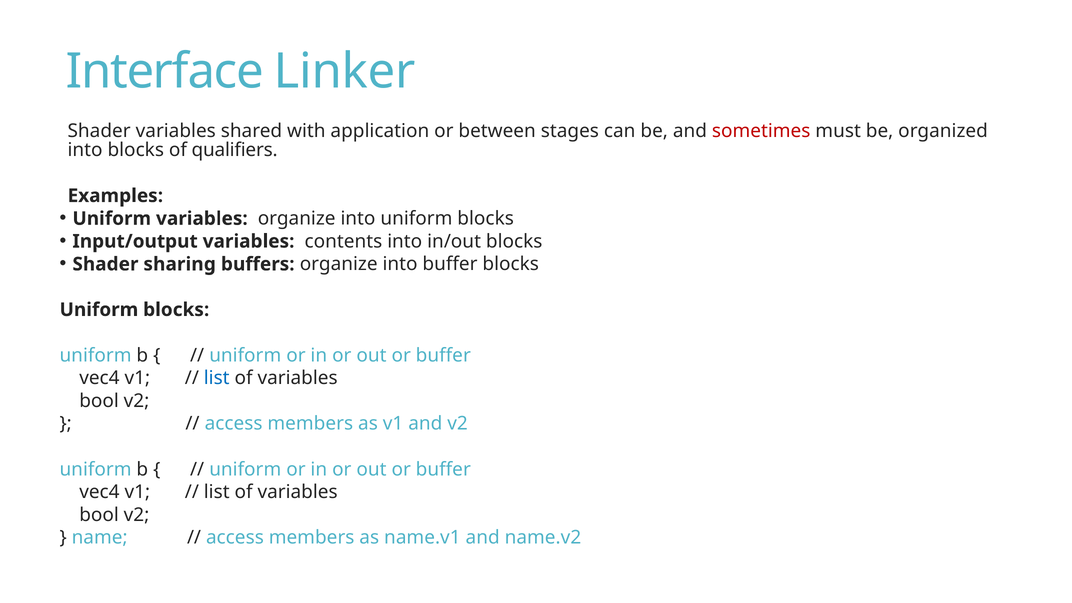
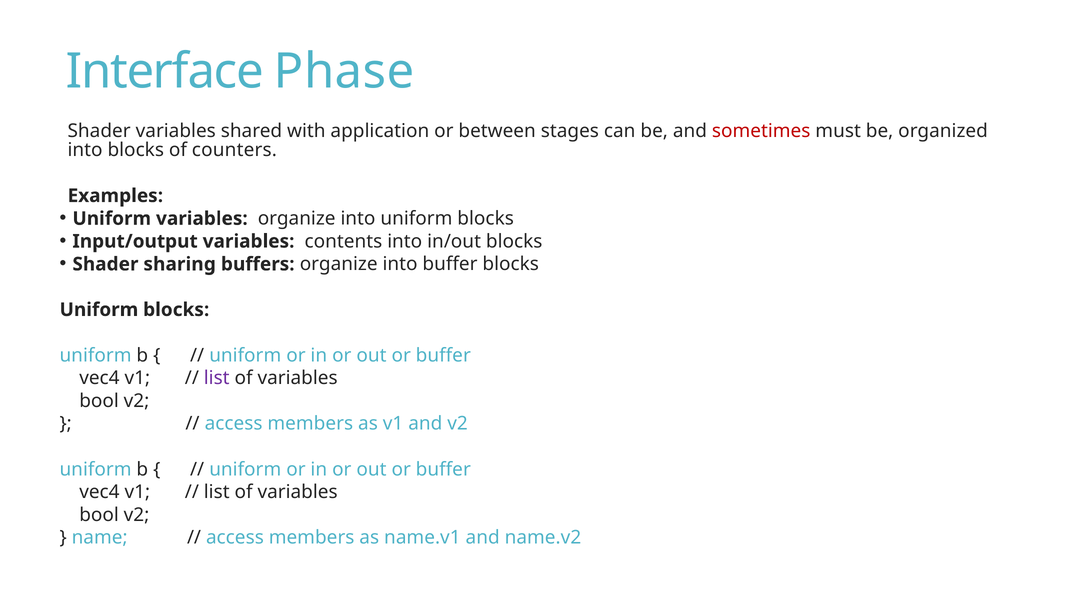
Linker: Linker -> Phase
qualifiers: qualifiers -> counters
list at (217, 378) colour: blue -> purple
